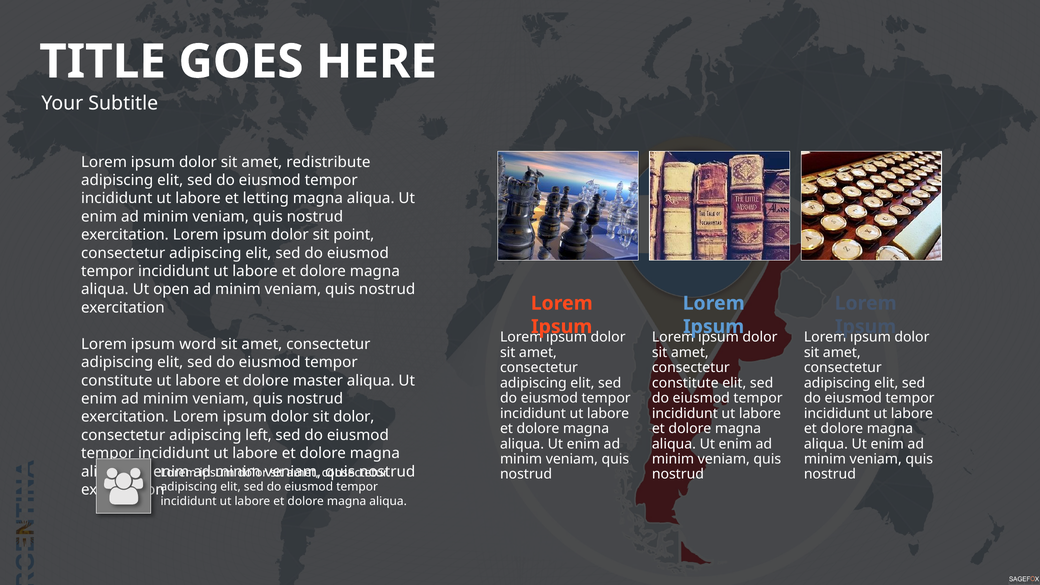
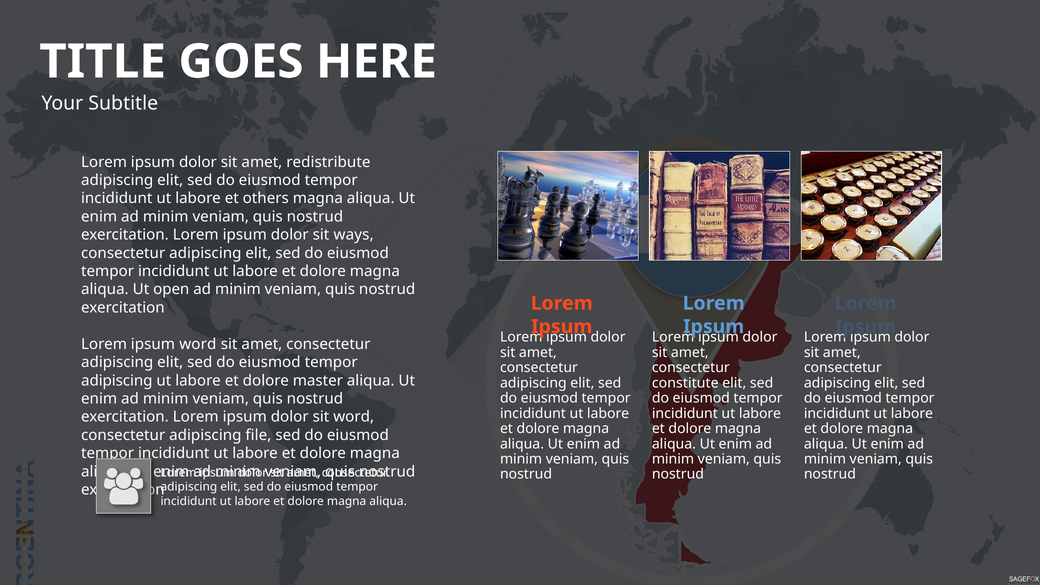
letting: letting -> others
point: point -> ways
constitute at (117, 381): constitute -> adipiscing
sit dolor: dolor -> word
left: left -> file
